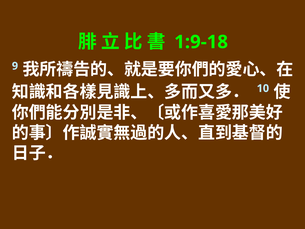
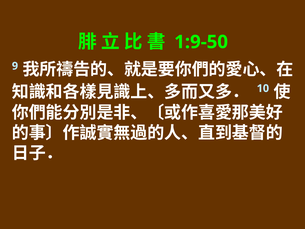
1:9-18: 1:9-18 -> 1:9-50
